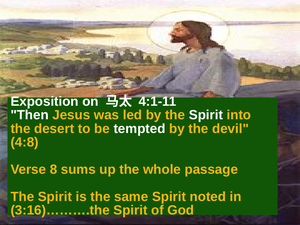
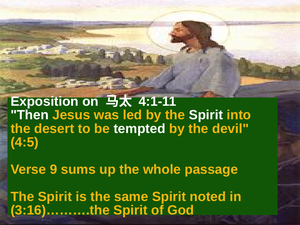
4:8: 4:8 -> 4:5
8: 8 -> 9
